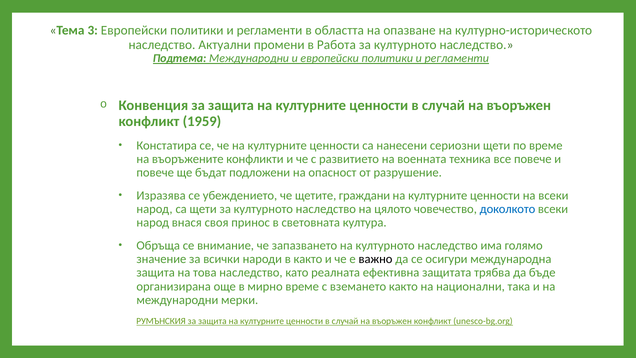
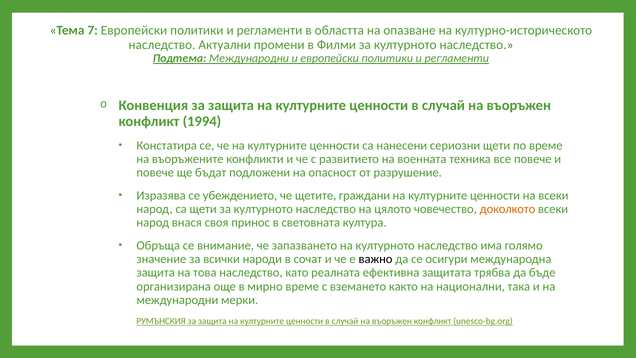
3: 3 -> 7
Работа: Работа -> Филми
1959: 1959 -> 1994
доколкото colour: blue -> orange
в както: както -> сочат
